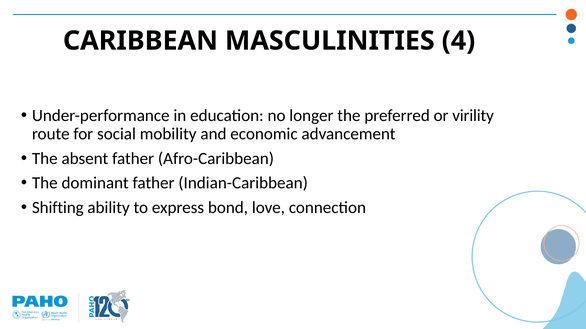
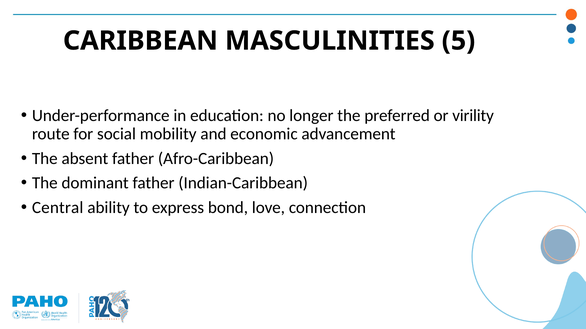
4: 4 -> 5
Shifting: Shifting -> Central
